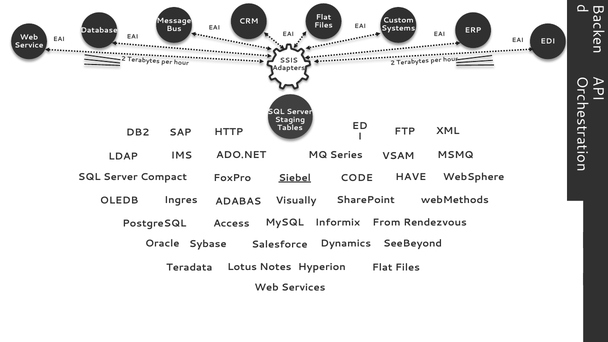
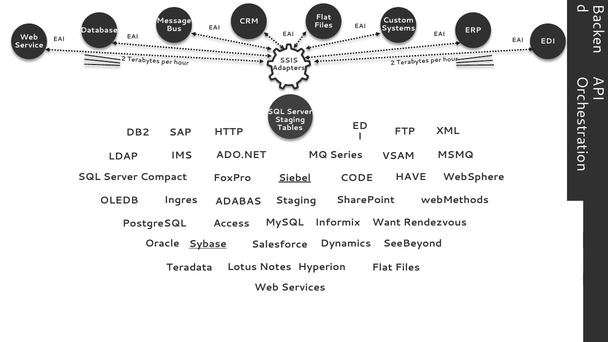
Visually at (296, 201): Visually -> Staging
From: From -> Want
Sybase underline: none -> present
